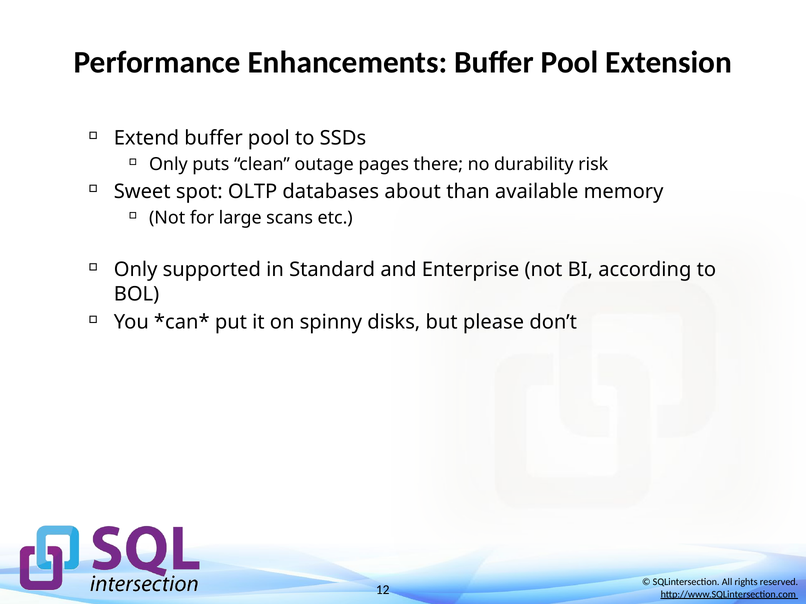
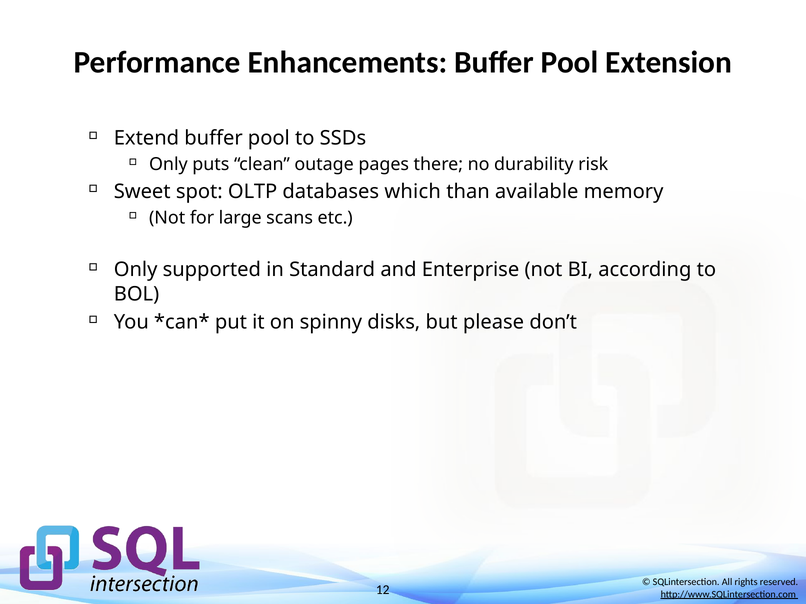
about: about -> which
